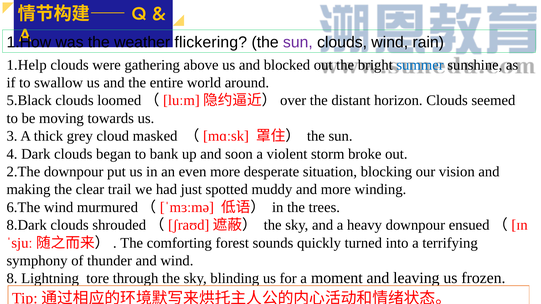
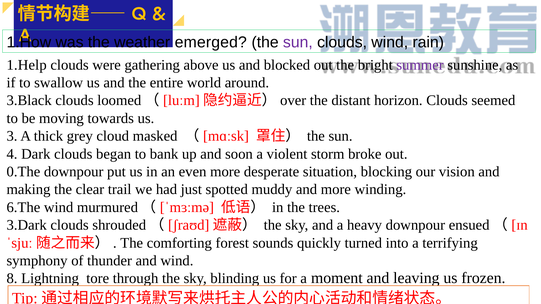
flickering: flickering -> emerged
summer colour: blue -> purple
5.Black: 5.Black -> 3.Black
2.The: 2.The -> 0.The
8.Dark: 8.Dark -> 3.Dark
